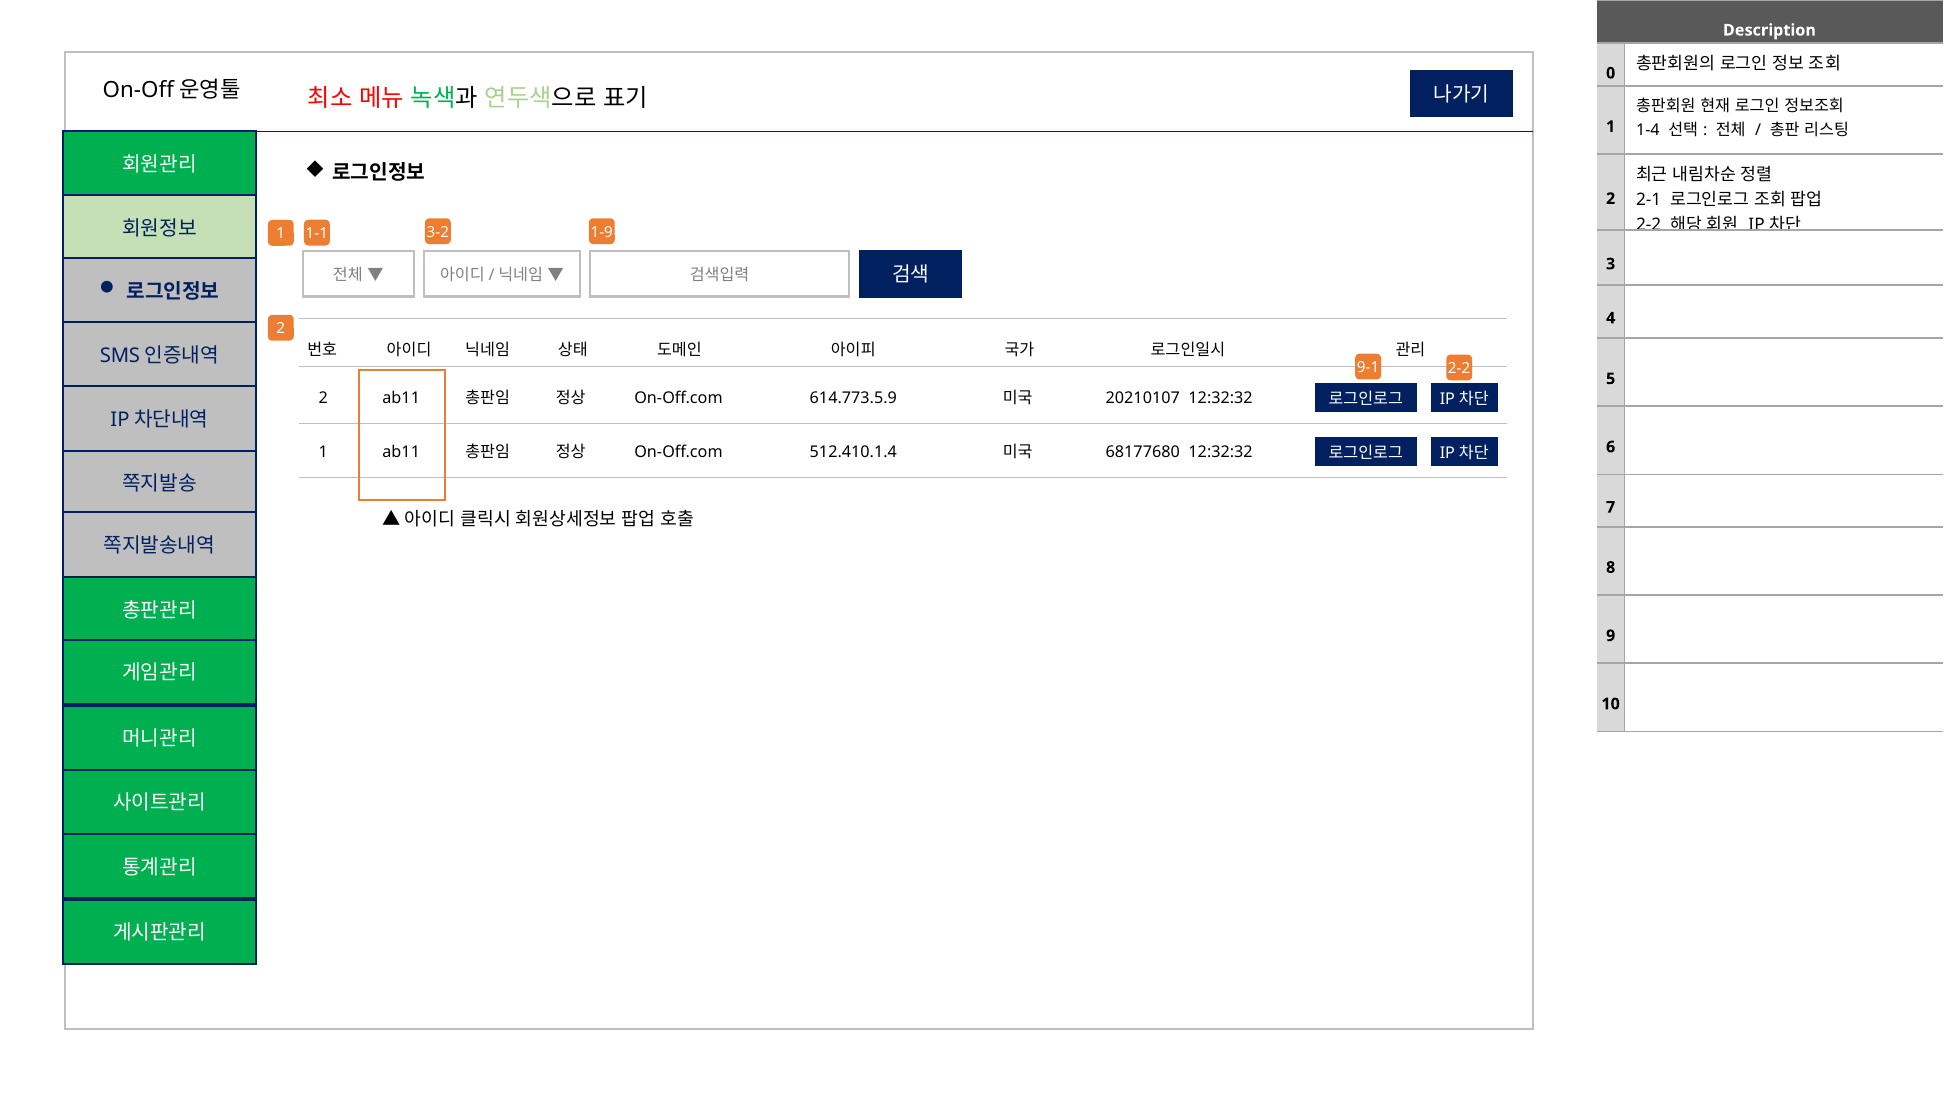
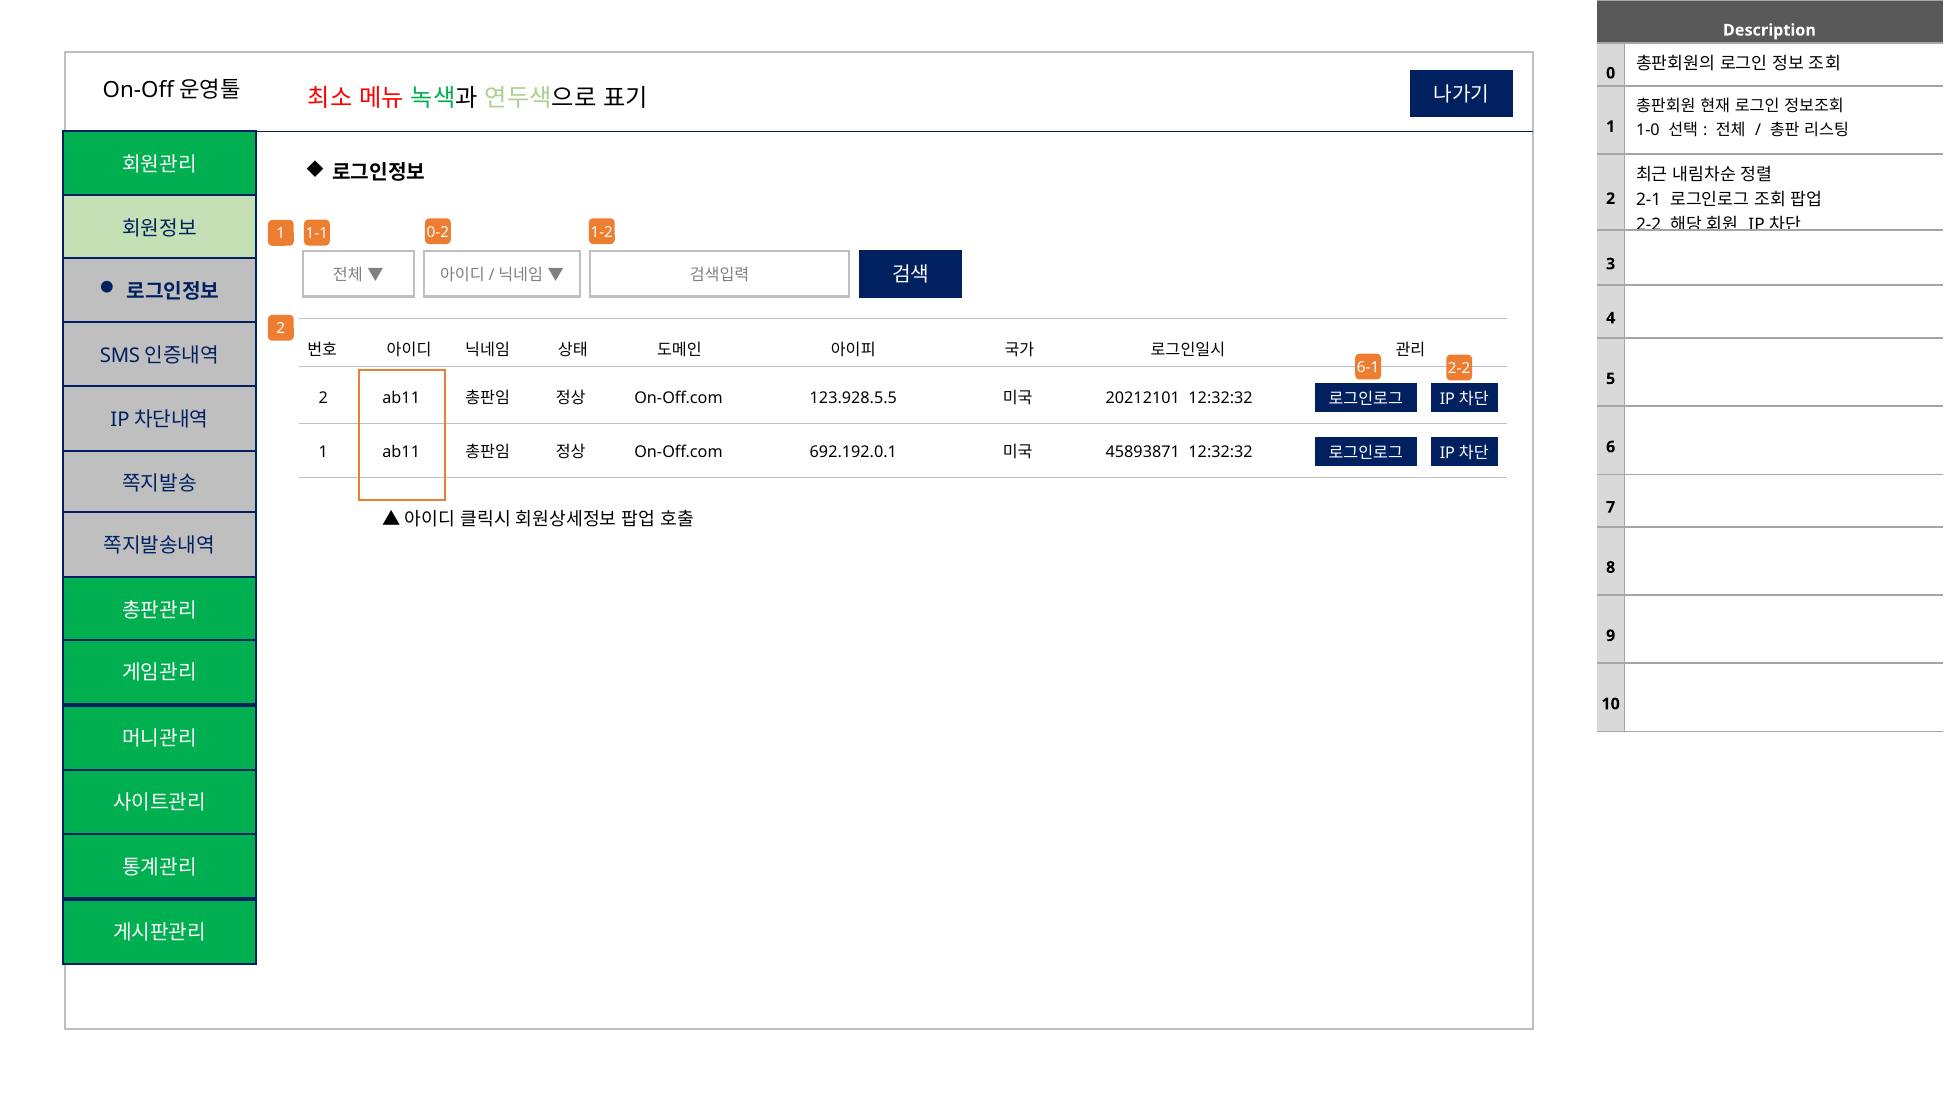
1-4: 1-4 -> 1-0
1-9: 1-9 -> 1-2
3-2: 3-2 -> 0-2
9-1: 9-1 -> 6-1
614.773.5.9: 614.773.5.9 -> 123.928.5.5
20210107: 20210107 -> 20212101
512.410.1.4: 512.410.1.4 -> 692.192.0.1
68177680: 68177680 -> 45893871
